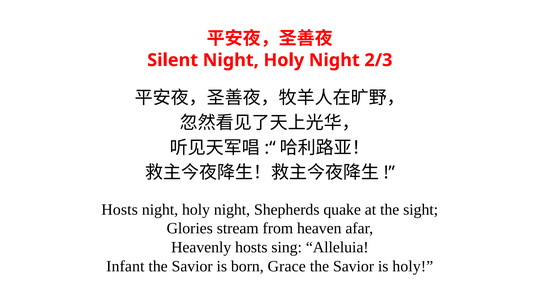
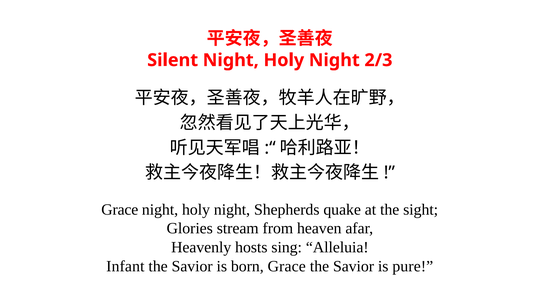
Hosts at (120, 210): Hosts -> Grace
is holy: holy -> pure
